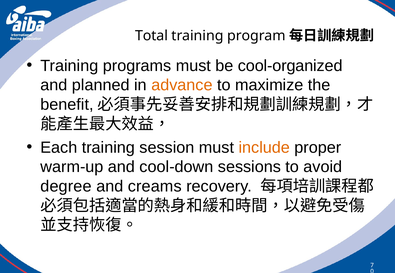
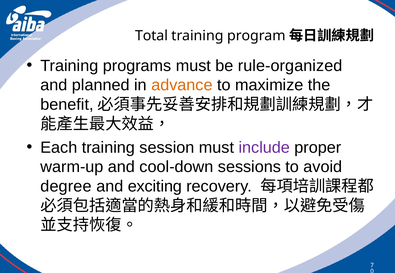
cool-organized: cool-organized -> rule-organized
include colour: orange -> purple
creams: creams -> exciting
